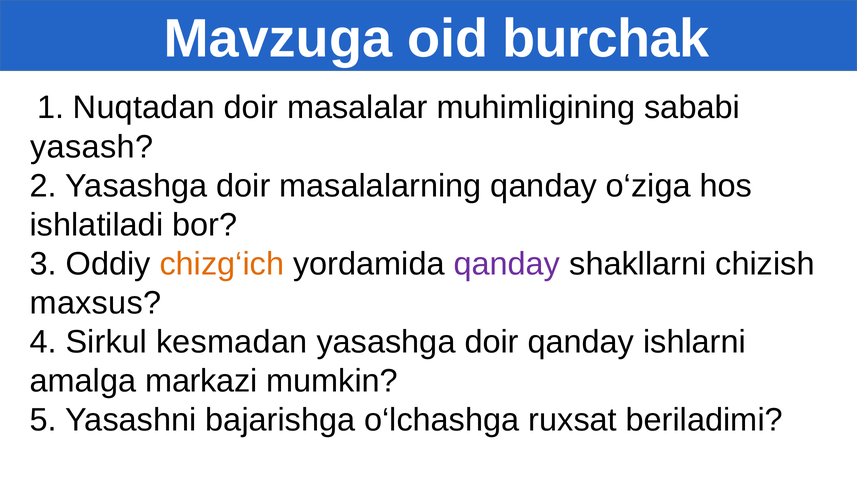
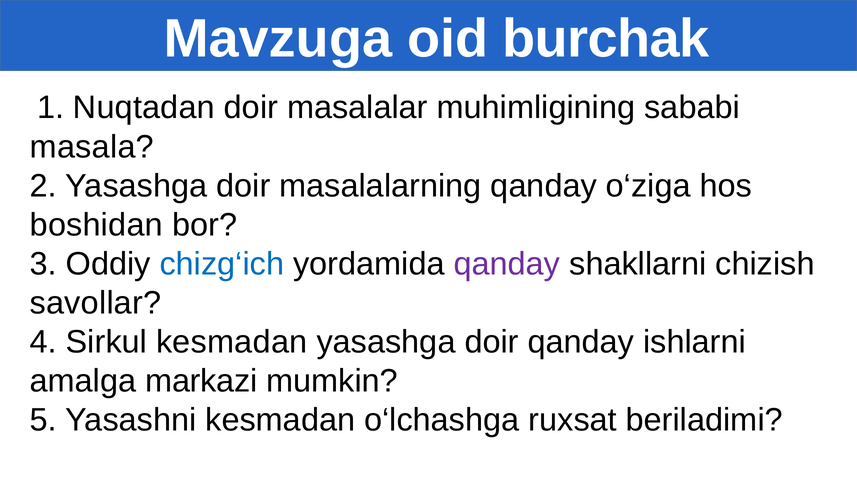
yasash: yasash -> masala
ishlatiladi: ishlatiladi -> boshidan
chizg‘ich colour: orange -> blue
maxsus: maxsus -> savollar
Yasashni bajarishga: bajarishga -> kesmadan
